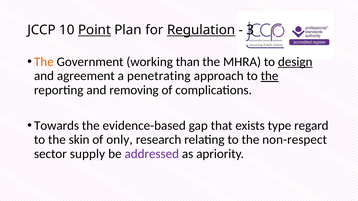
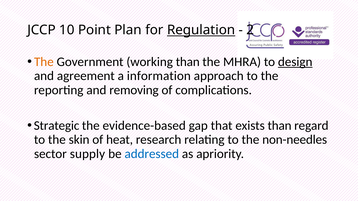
Point underline: present -> none
3: 3 -> 2
penetrating: penetrating -> information
the at (270, 76) underline: present -> none
Towards: Towards -> Strategic
exists type: type -> than
only: only -> heat
non-respect: non-respect -> non-needles
addressed colour: purple -> blue
